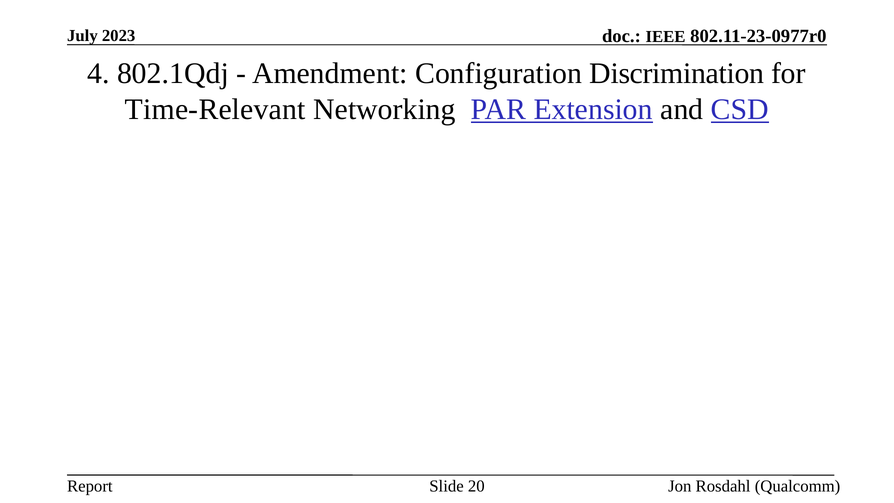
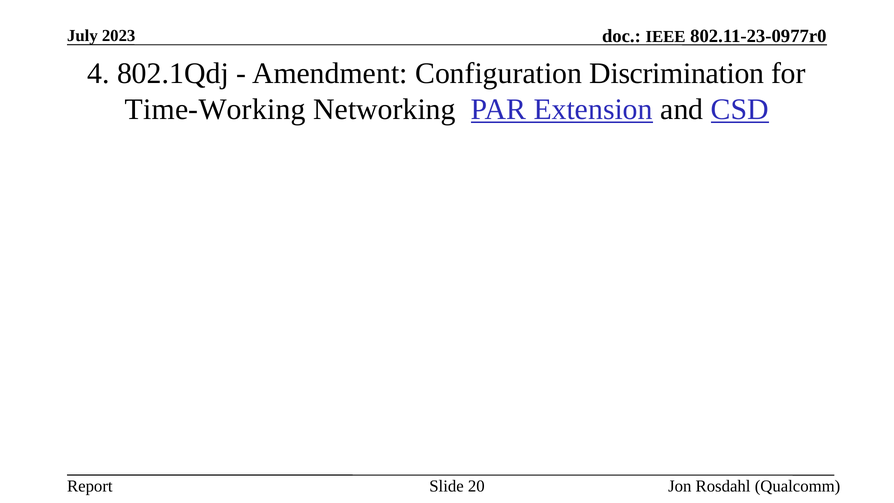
Time-Relevant: Time-Relevant -> Time-Working
